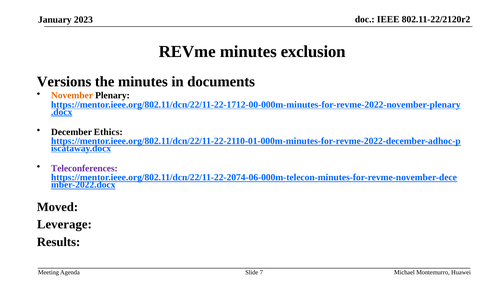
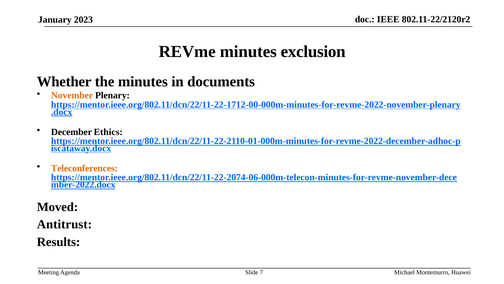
Versions: Versions -> Whether
Teleconferences colour: purple -> orange
Leverage: Leverage -> Antitrust
